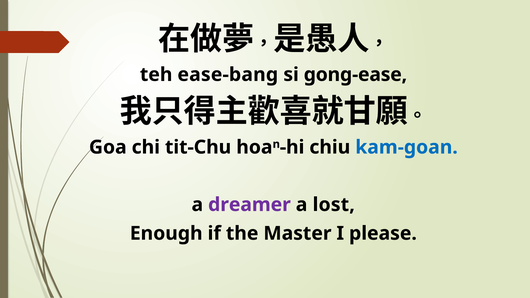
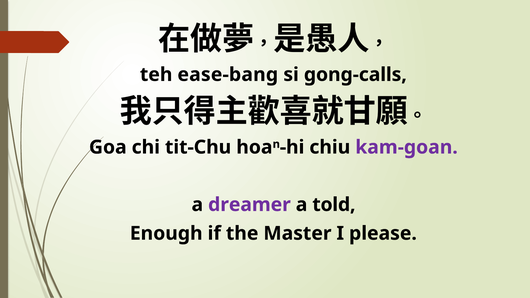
gong-ease: gong-ease -> gong-calls
kam-goan colour: blue -> purple
lost: lost -> told
